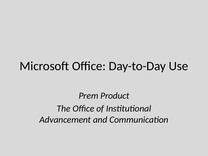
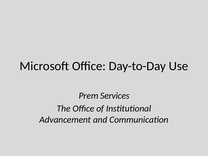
Product: Product -> Services
